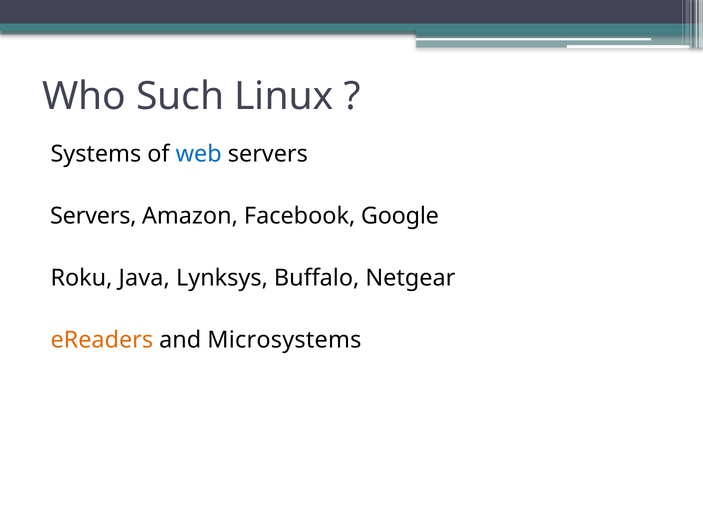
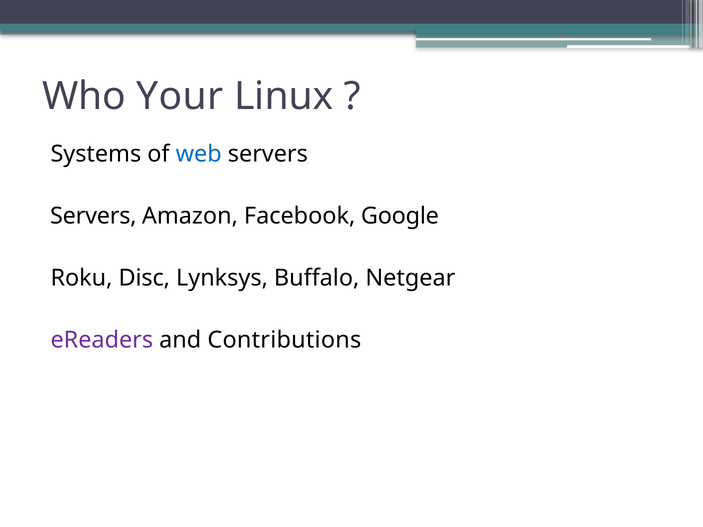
Such: Such -> Your
Java: Java -> Disc
eReaders colour: orange -> purple
Microsystems: Microsystems -> Contributions
